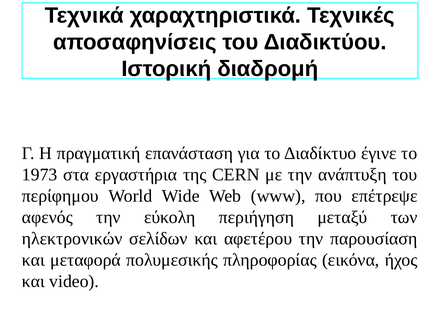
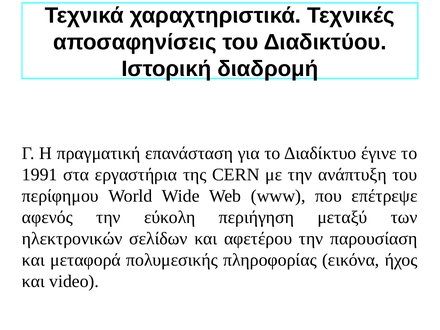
1973: 1973 -> 1991
